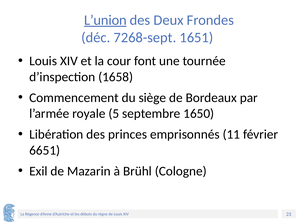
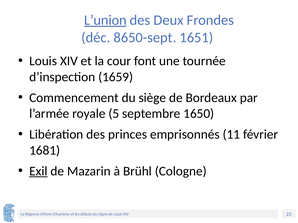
7268-sept: 7268-sept -> 8650-sept
1658: 1658 -> 1659
6651: 6651 -> 1681
Exil underline: none -> present
